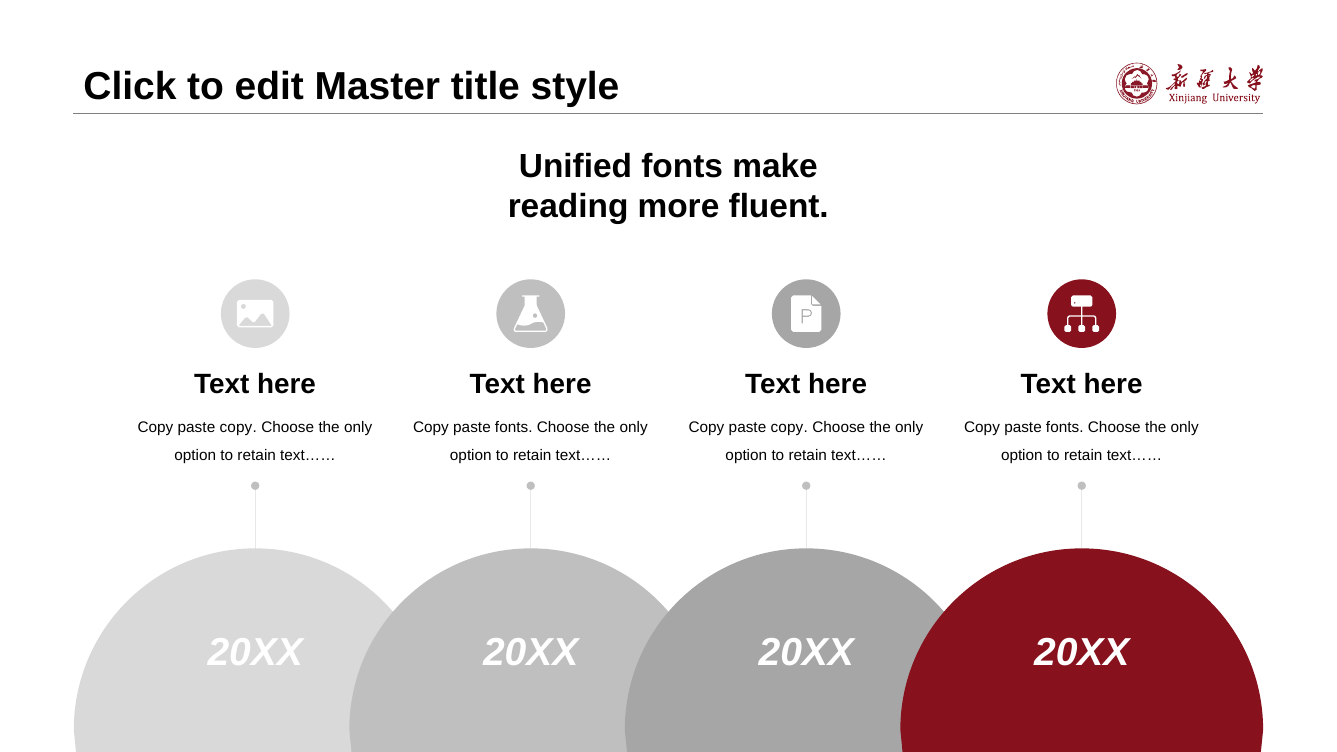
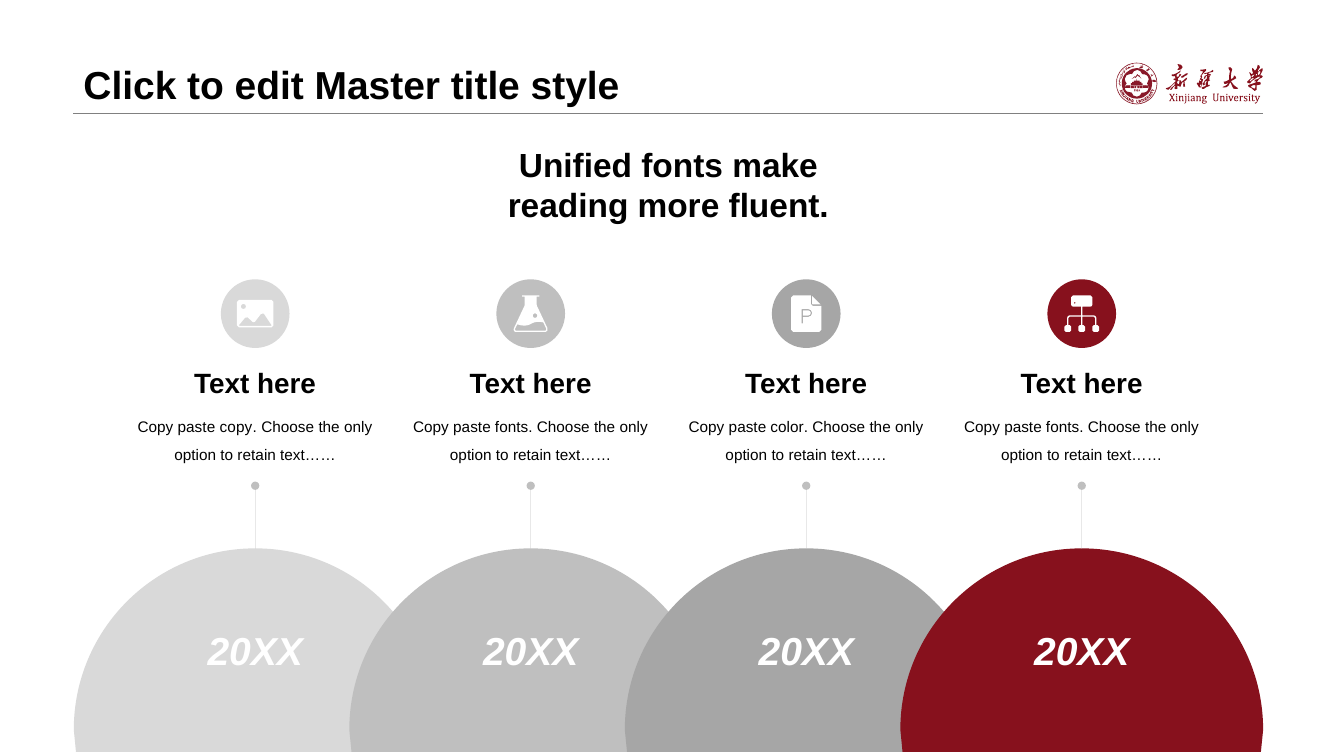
copy at (789, 428): copy -> color
